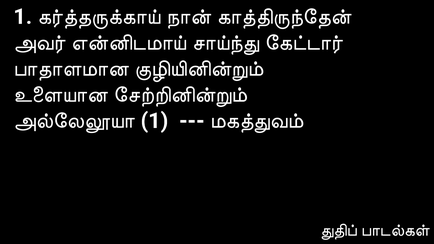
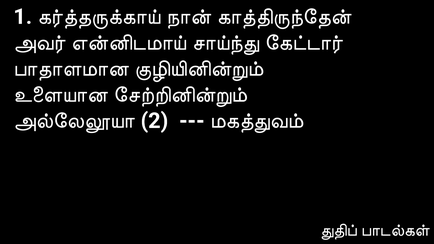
1 at (154, 121): 1 -> 2
